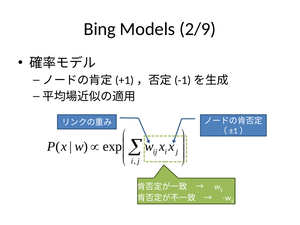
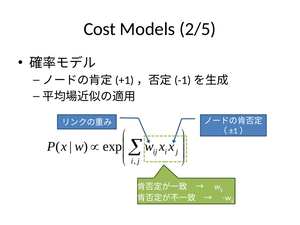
Bing: Bing -> Cost
2/9: 2/9 -> 2/5
